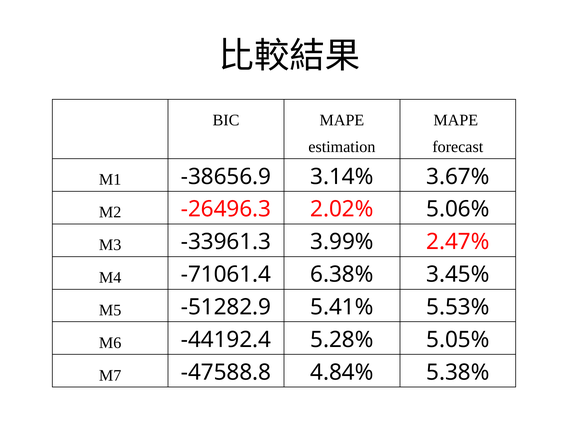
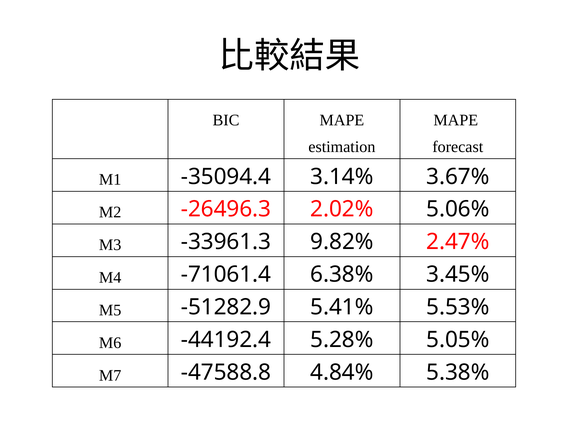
-38656.9: -38656.9 -> -35094.4
3.99%: 3.99% -> 9.82%
